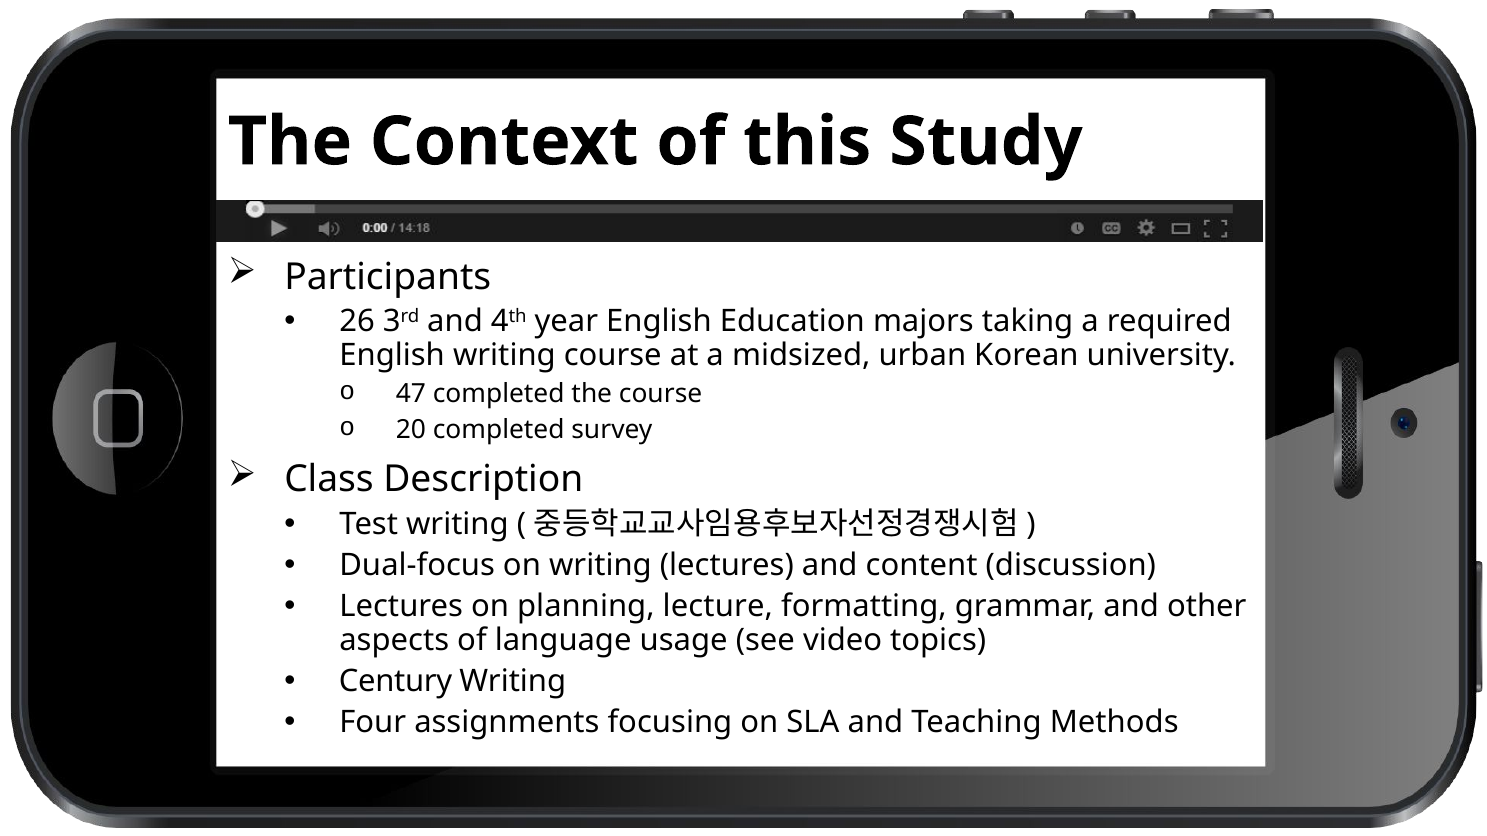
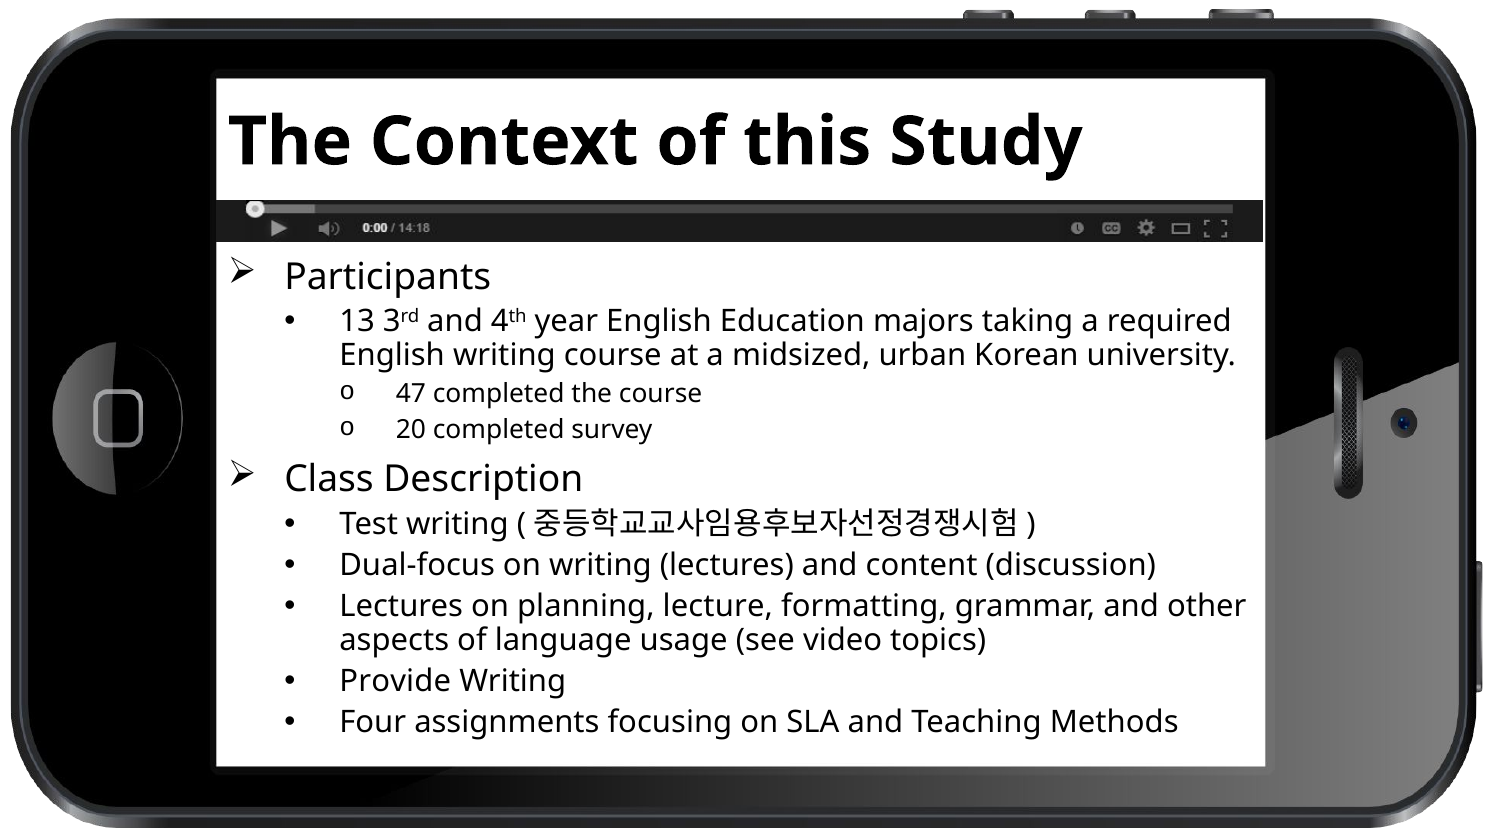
26: 26 -> 13
Century: Century -> Provide
